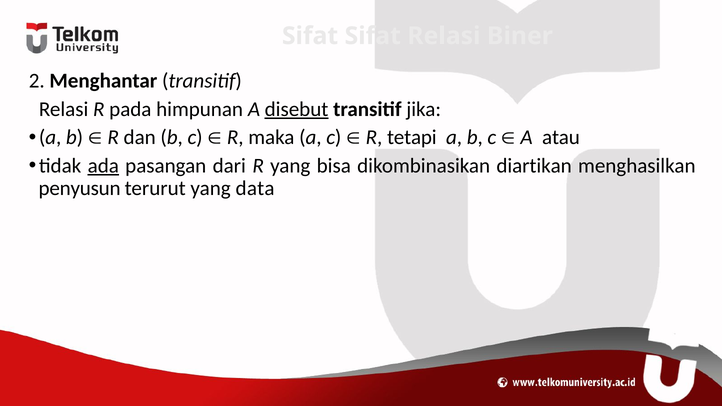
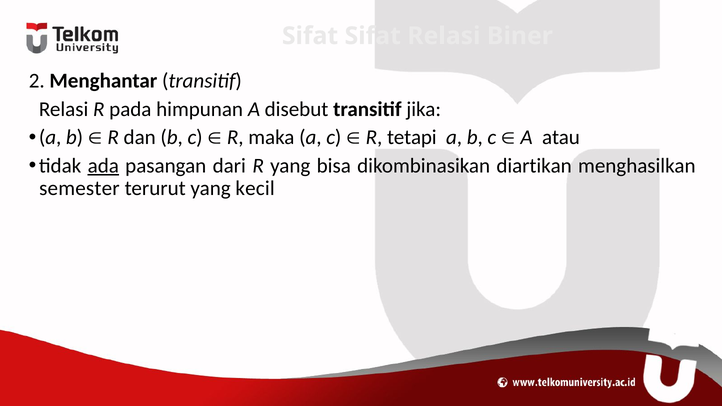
disebut underline: present -> none
penyusun: penyusun -> semester
data: data -> kecil
